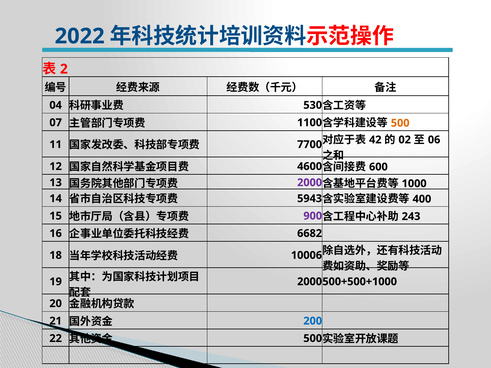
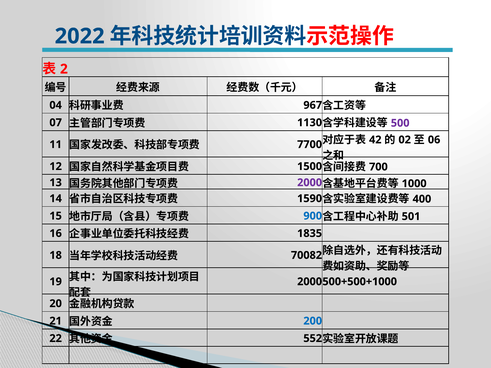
530: 530 -> 967
1100: 1100 -> 1130
500 at (400, 123) colour: orange -> purple
4600: 4600 -> 1500
600: 600 -> 700
5943: 5943 -> 1590
900 colour: purple -> blue
243: 243 -> 501
6682: 6682 -> 1835
10006: 10006 -> 70082
500 at (313, 339): 500 -> 552
